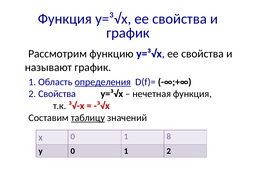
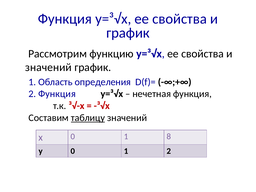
называют at (48, 67): называют -> значений
определения underline: present -> none
2 Свойства: Свойства -> Функция
